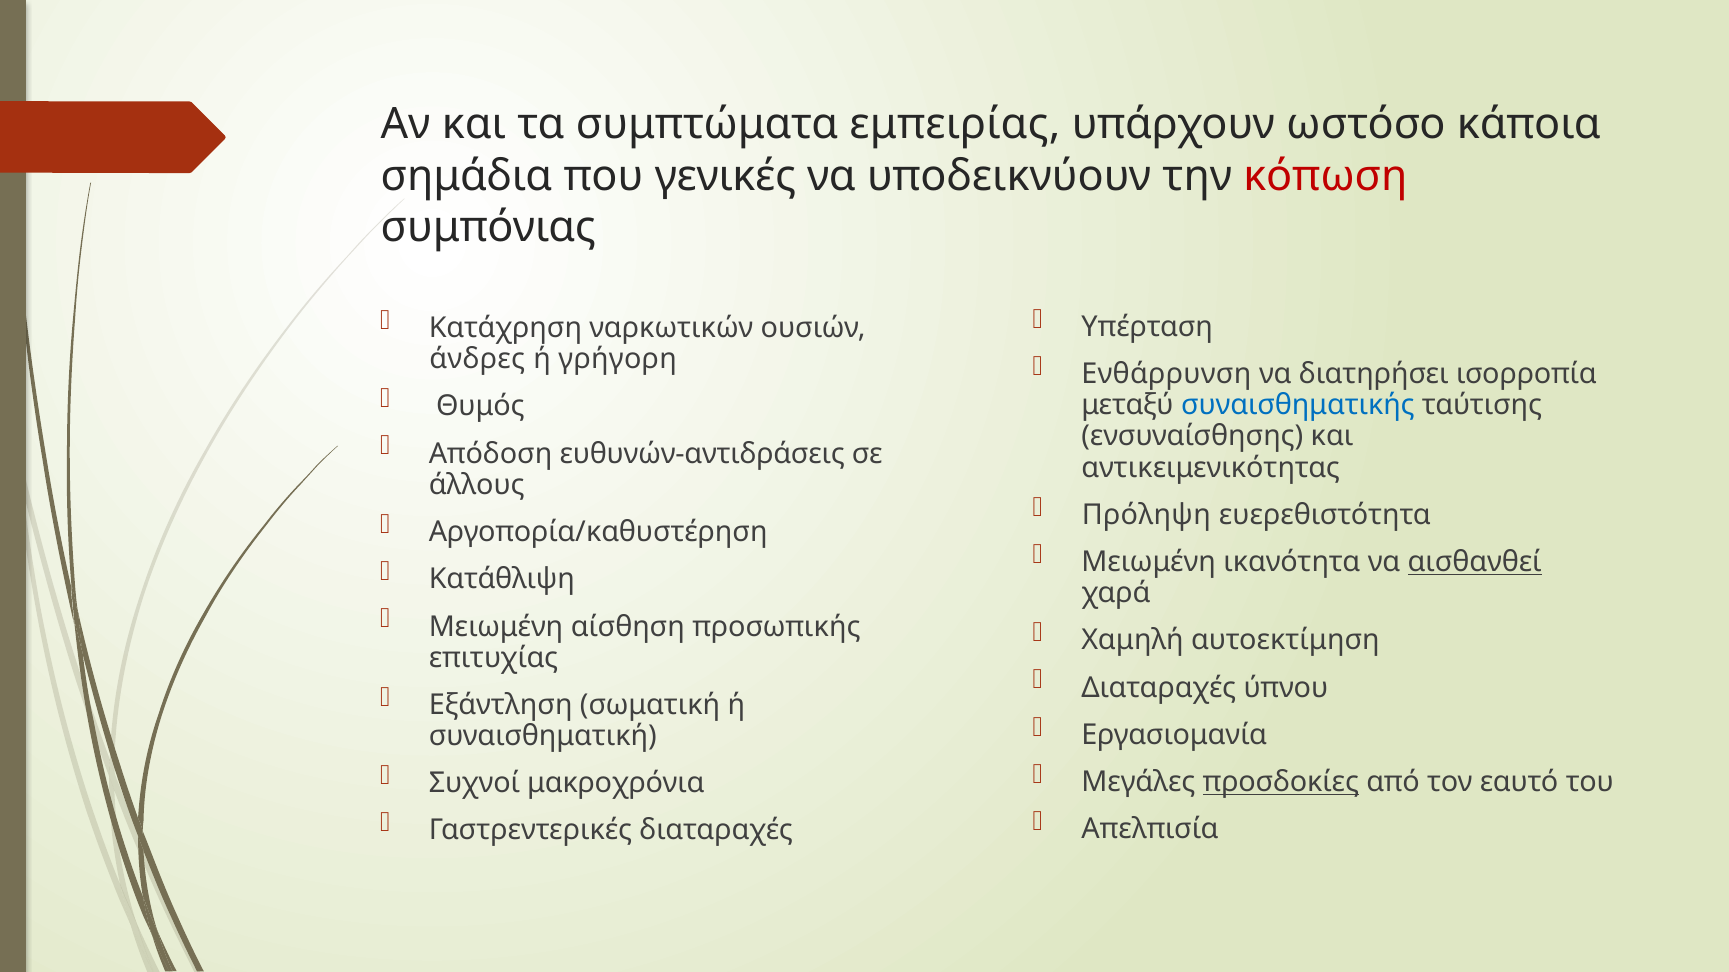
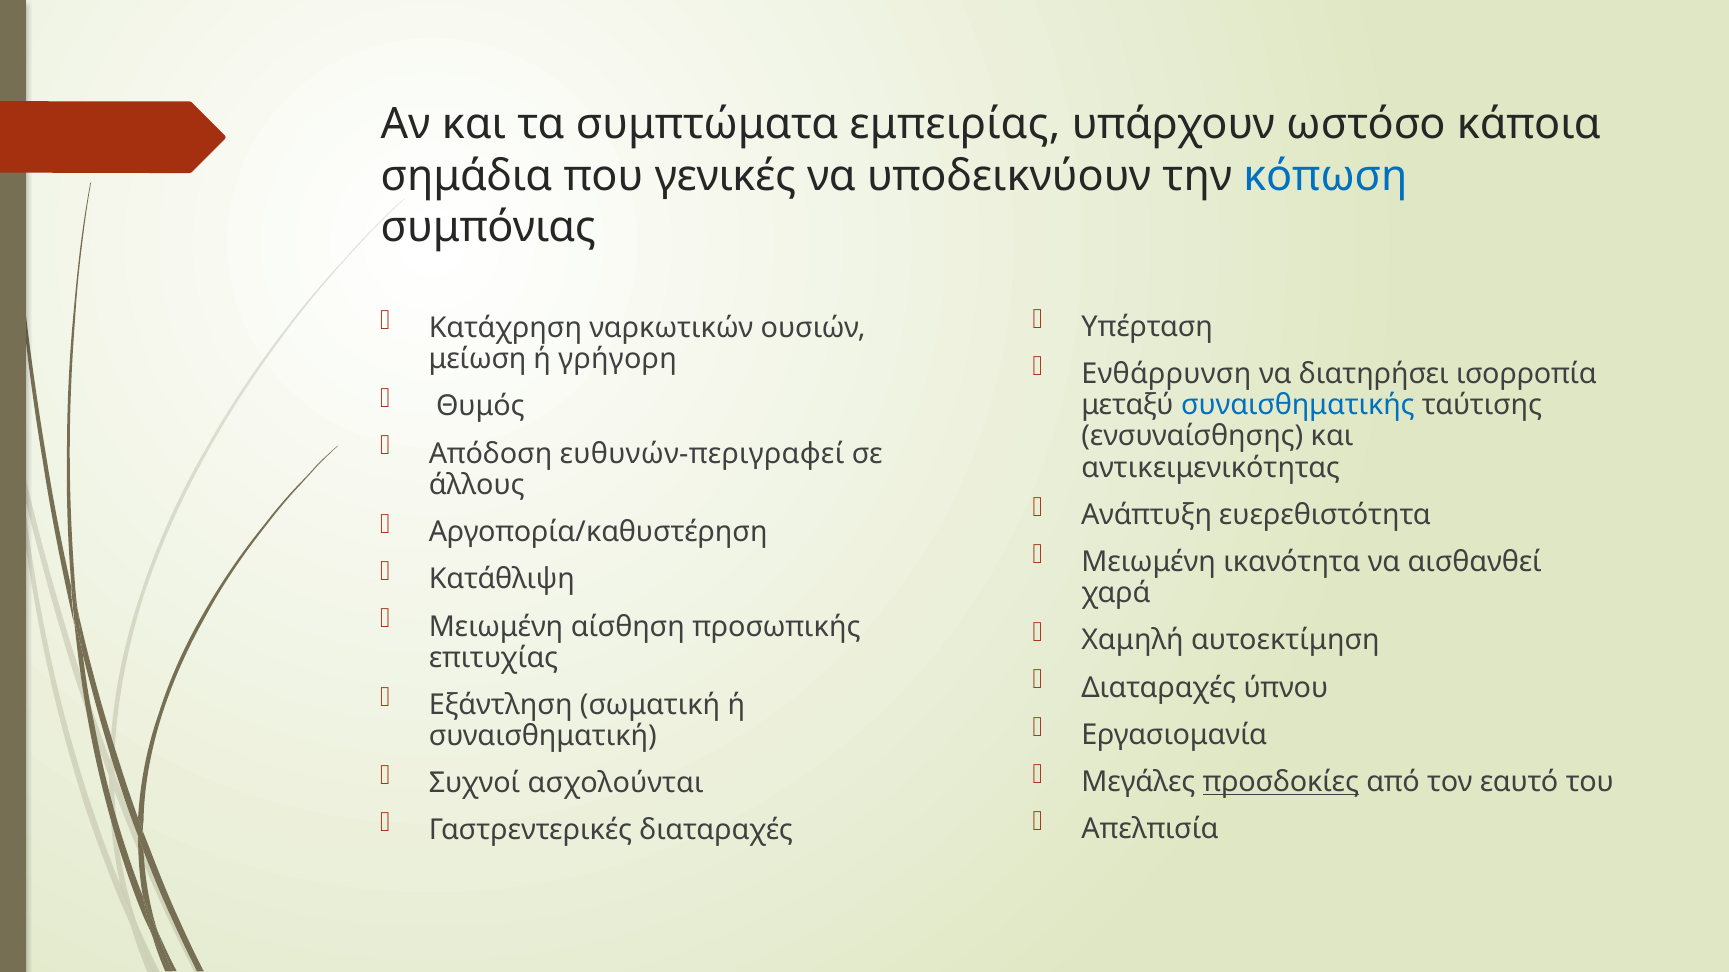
κόπωση colour: red -> blue
άνδρες: άνδρες -> μείωση
ευθυνών-αντιδράσεις: ευθυνών-αντιδράσεις -> ευθυνών-περιγραφεί
Πρόληψη: Πρόληψη -> Ανάπτυξη
αισθανθεί underline: present -> none
μακροχρόνια: μακροχρόνια -> ασχολούνται
